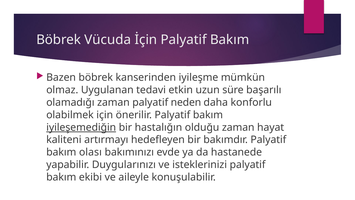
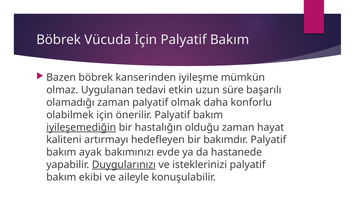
neden: neden -> olmak
olası: olası -> ayak
Duygularınızı underline: none -> present
